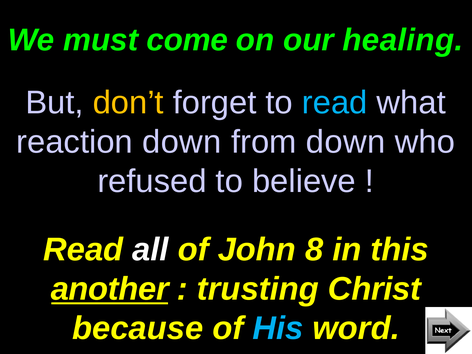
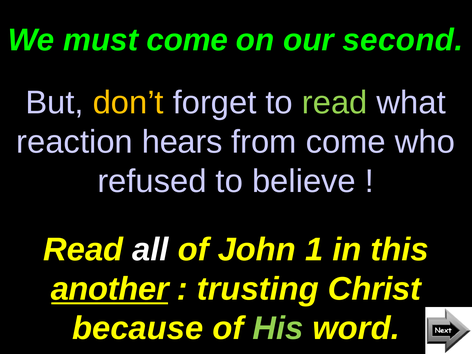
healing: healing -> second
read at (335, 103) colour: light blue -> light green
reaction down: down -> hears
from down: down -> come
8: 8 -> 1
His colour: light blue -> light green
